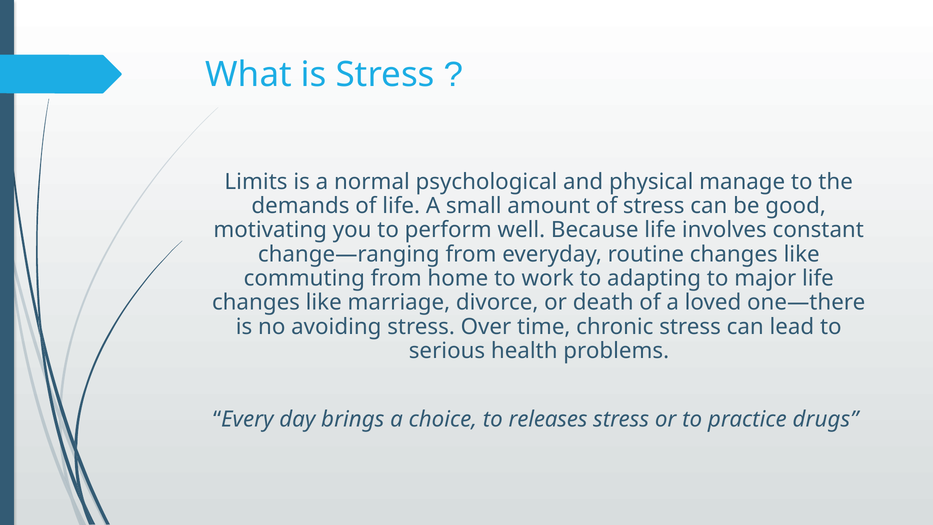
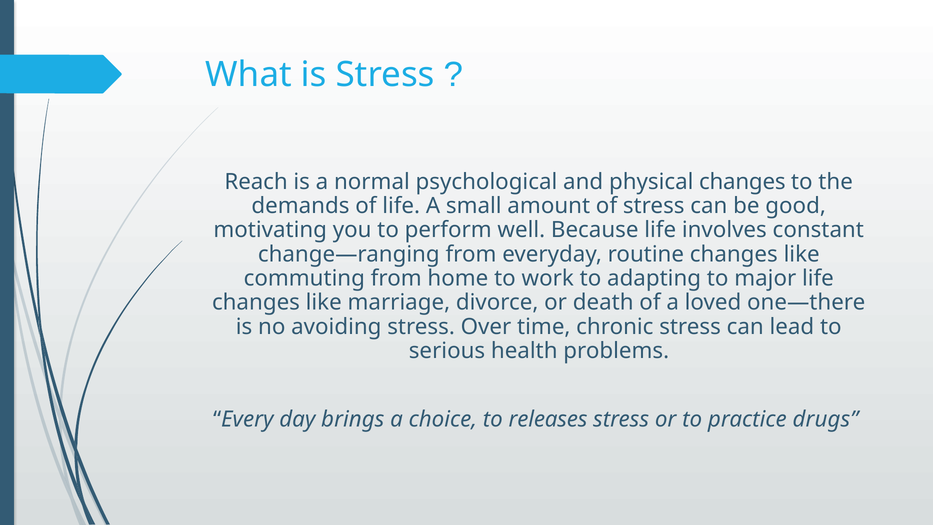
Limits: Limits -> Reach
physical manage: manage -> changes
